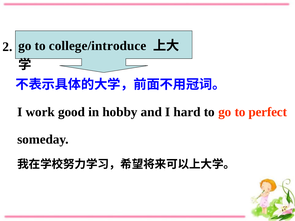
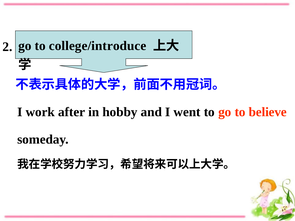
good: good -> after
hard: hard -> went
perfect: perfect -> believe
